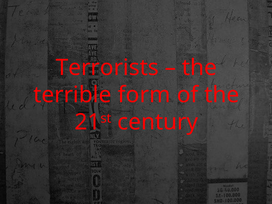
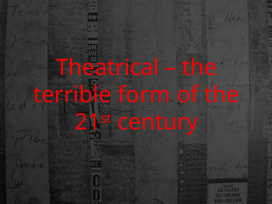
Terrorists: Terrorists -> Theatrical
